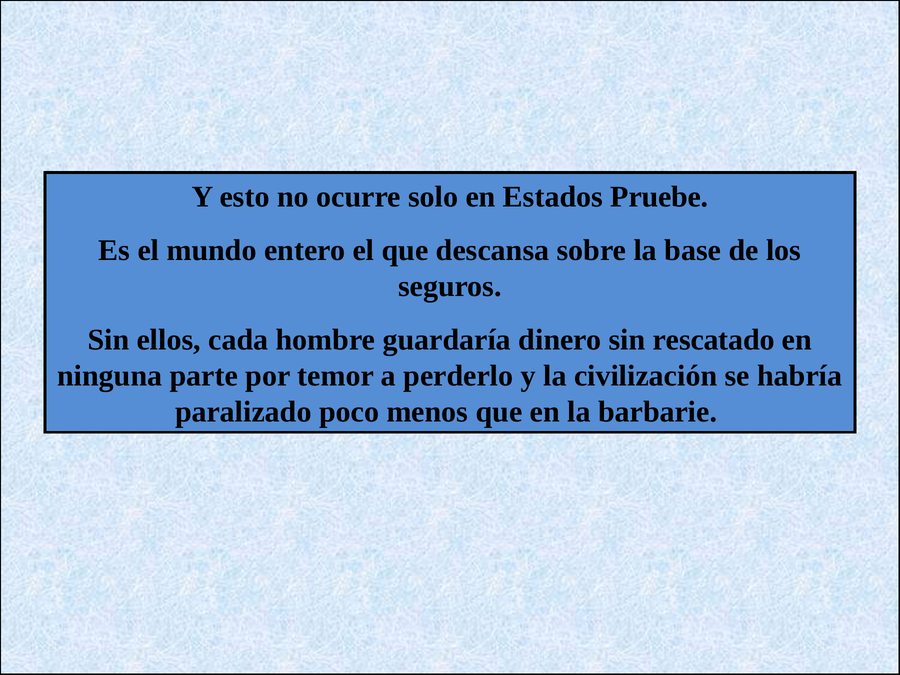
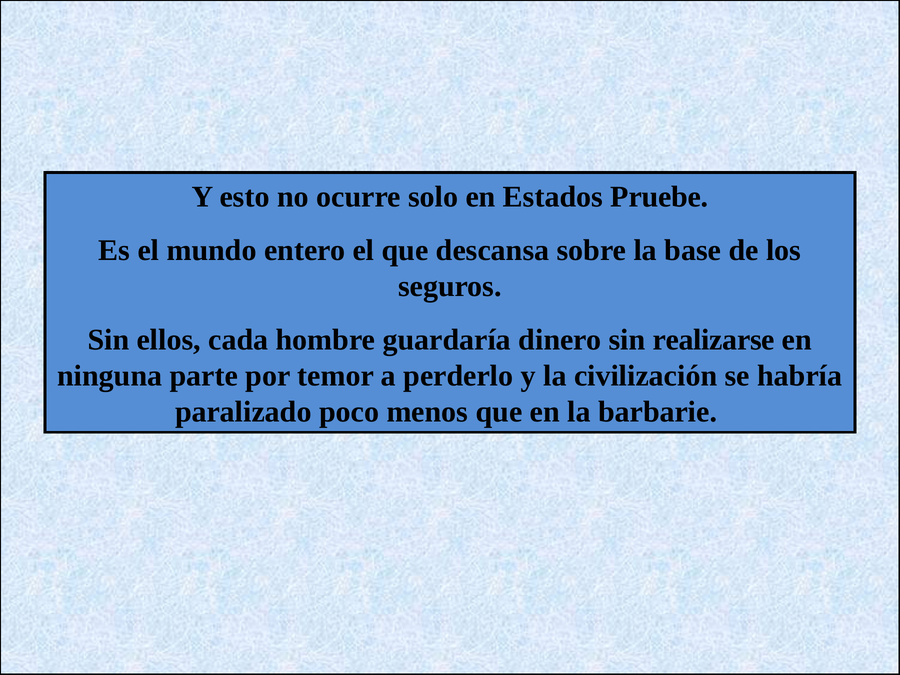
rescatado: rescatado -> realizarse
